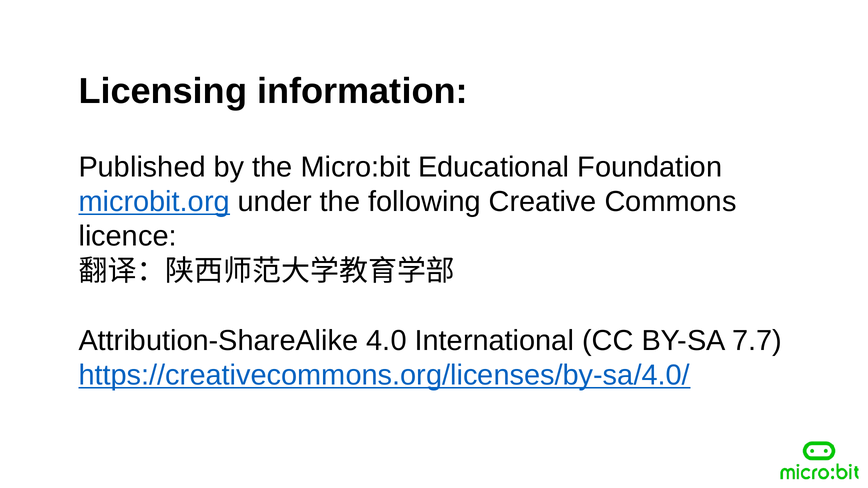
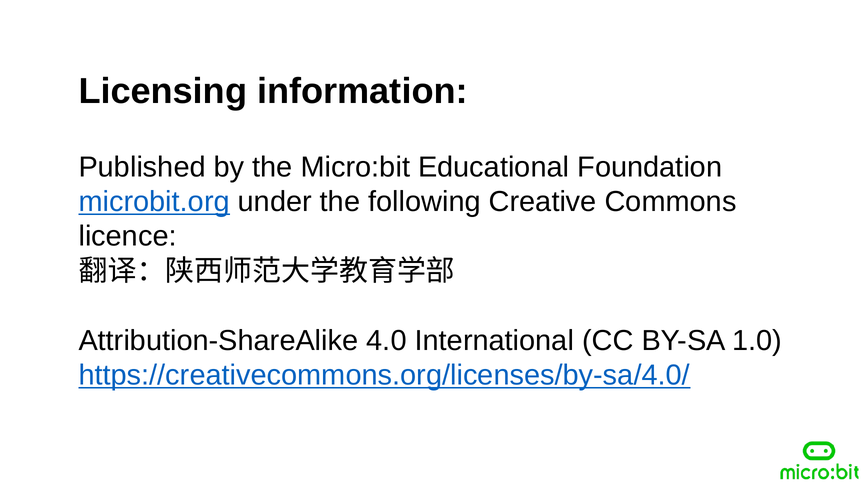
7.7: 7.7 -> 1.0
